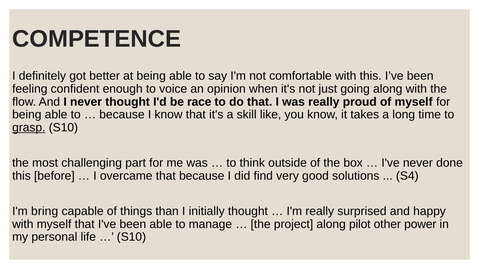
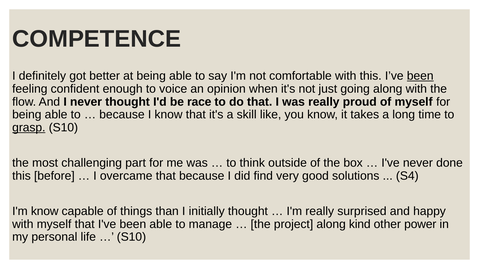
been at (420, 76) underline: none -> present
I'm bring: bring -> know
pilot: pilot -> kind
